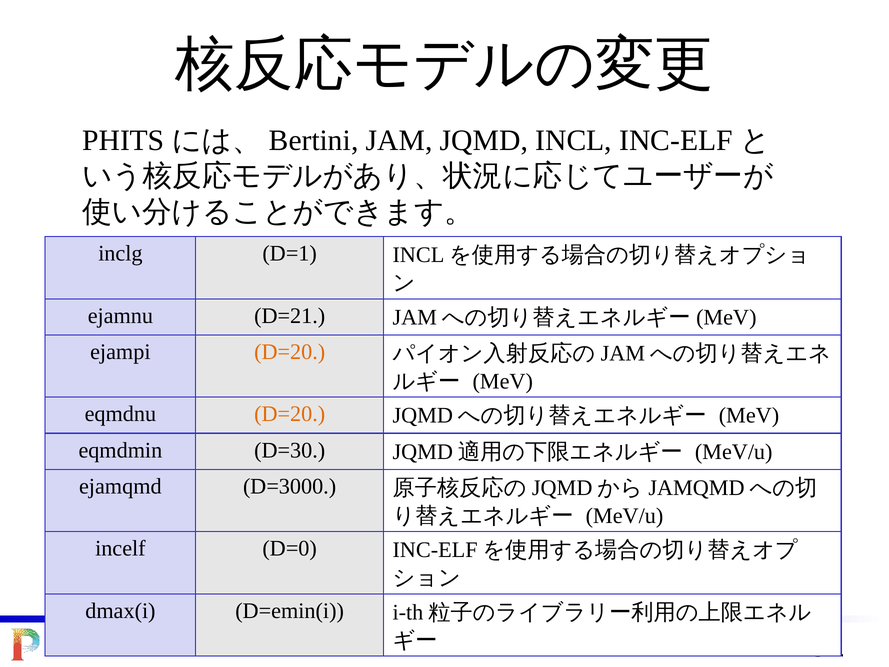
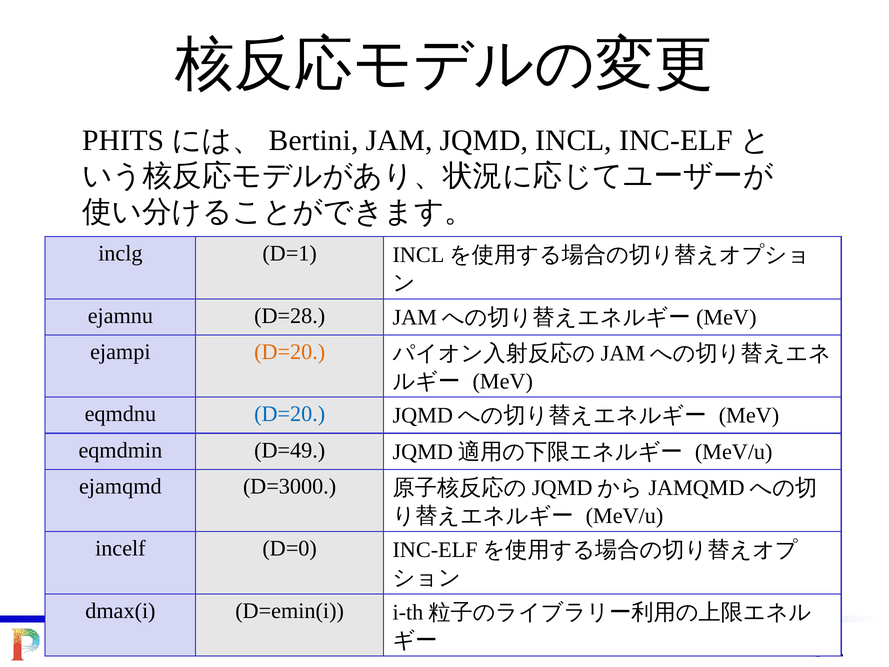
D=21: D=21 -> D=28
D=20 at (290, 414) colour: orange -> blue
D=30: D=30 -> D=49
